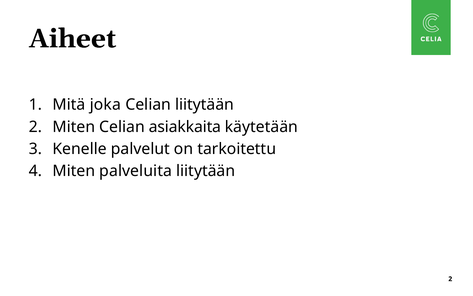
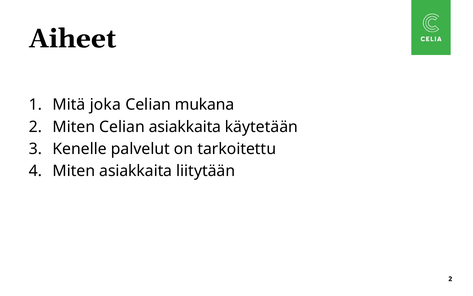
Celian liitytään: liitytään -> mukana
Miten palveluita: palveluita -> asiakkaita
